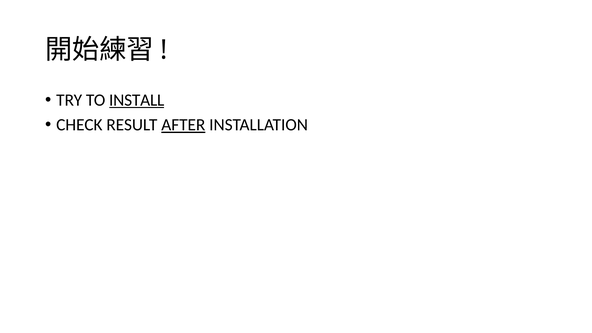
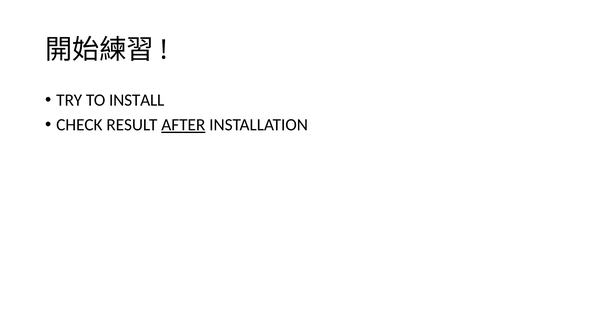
INSTALL underline: present -> none
